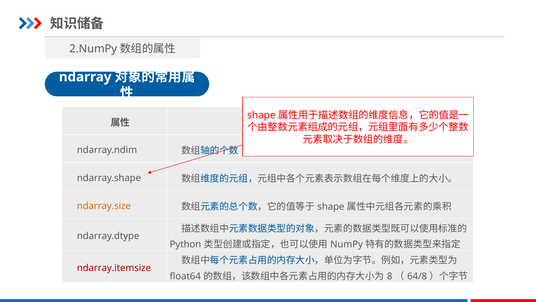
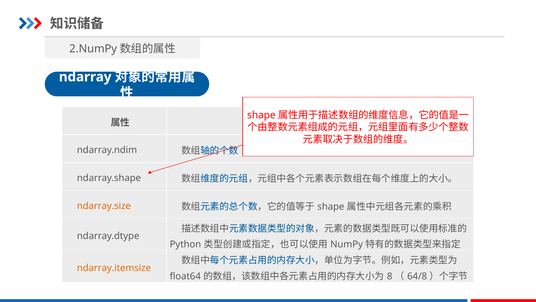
ndarray.itemsize colour: red -> orange
